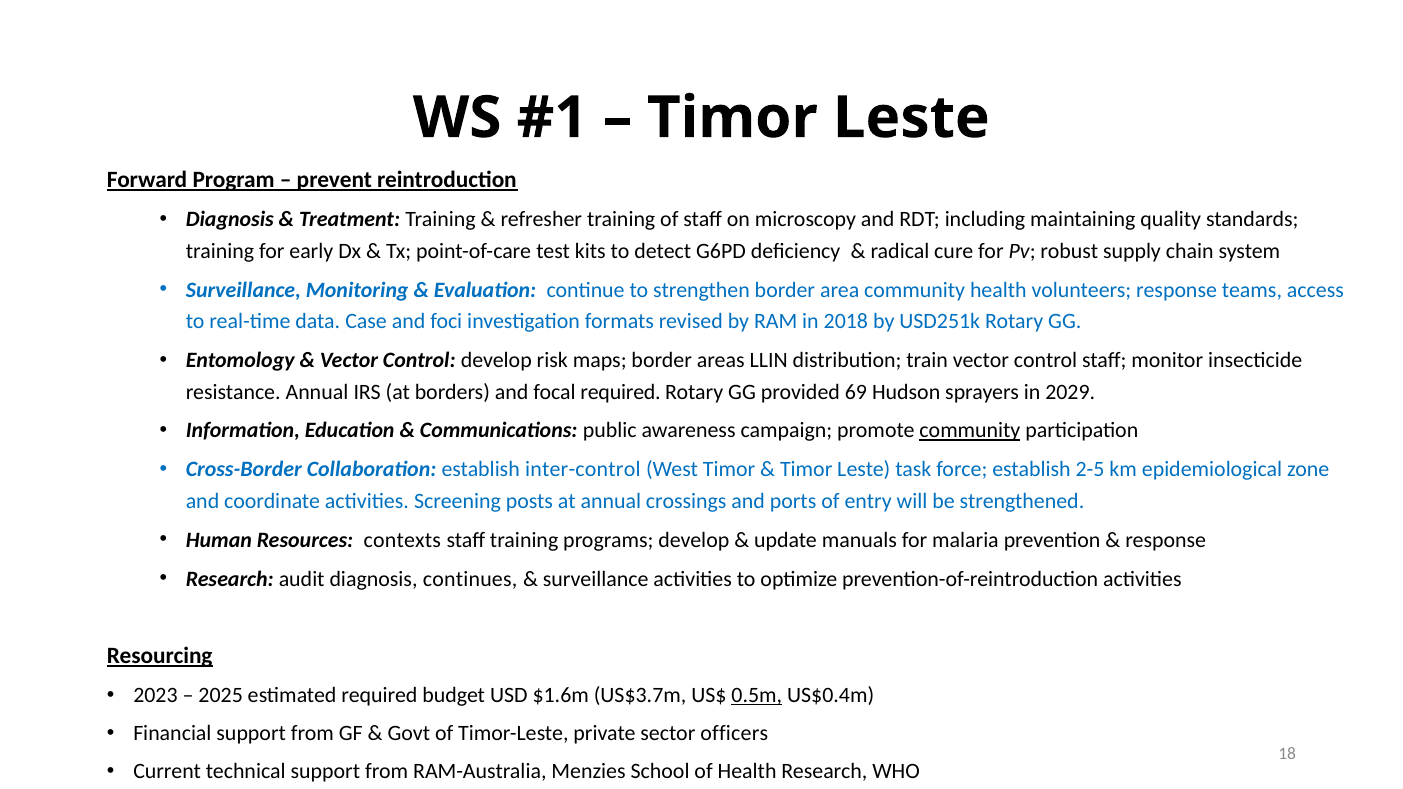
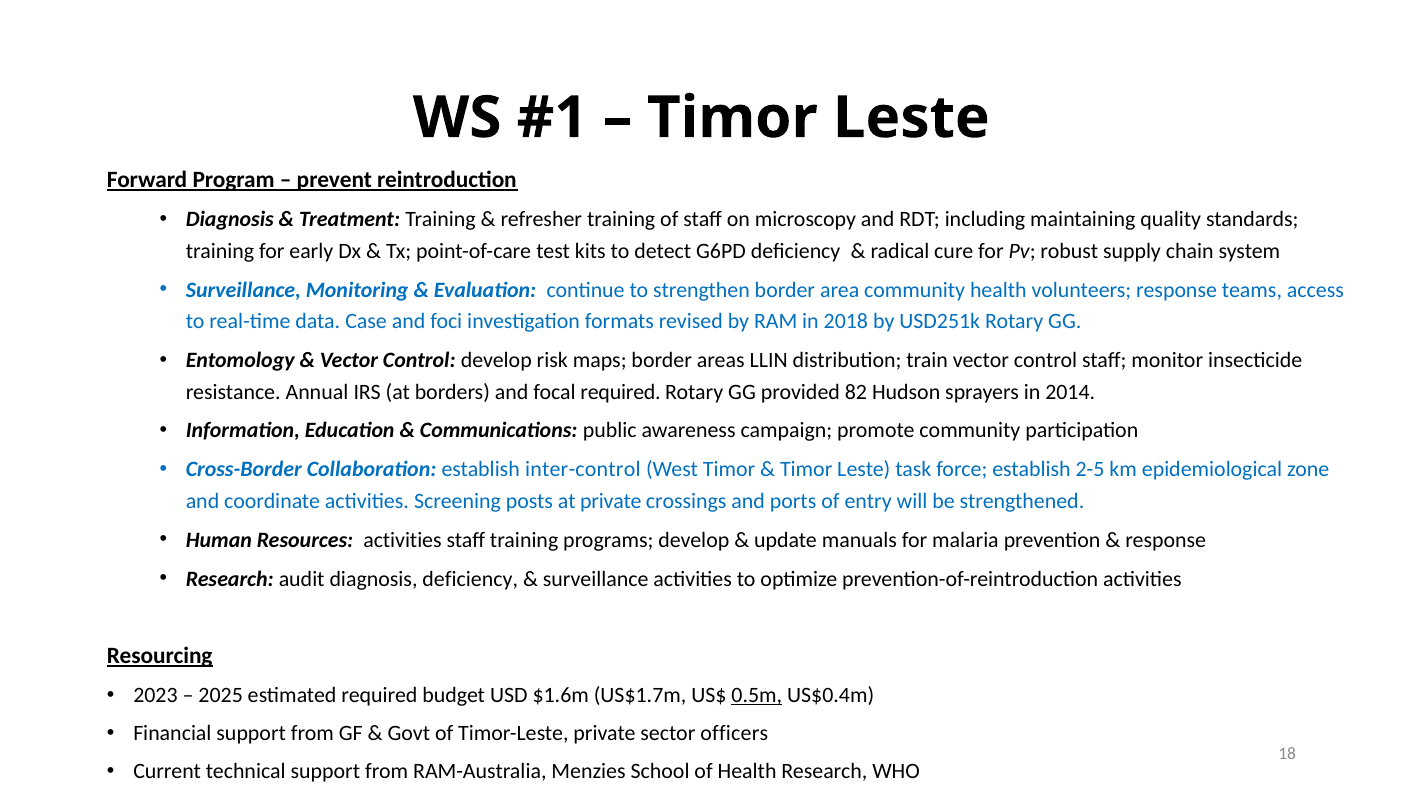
69: 69 -> 82
2029: 2029 -> 2014
community at (970, 431) underline: present -> none
at annual: annual -> private
Resources contexts: contexts -> activities
diagnosis continues: continues -> deficiency
US$3.7m: US$3.7m -> US$1.7m
